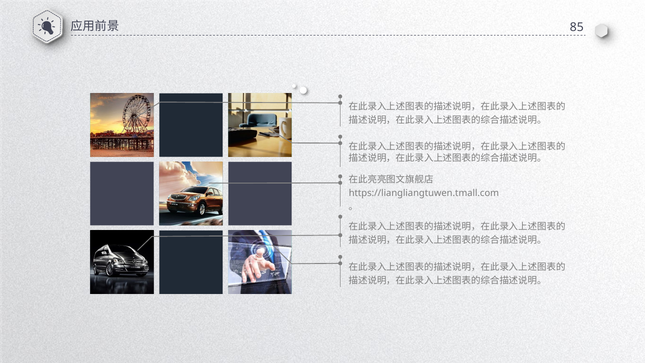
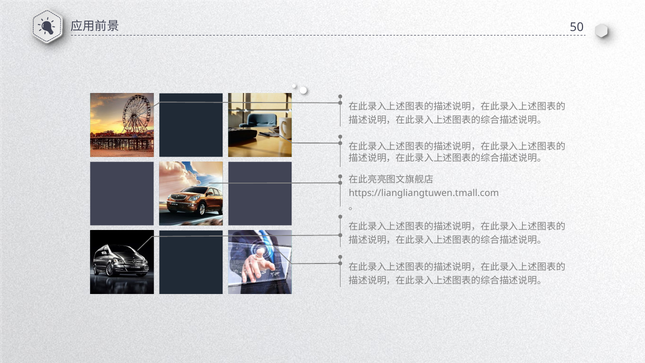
85: 85 -> 50
